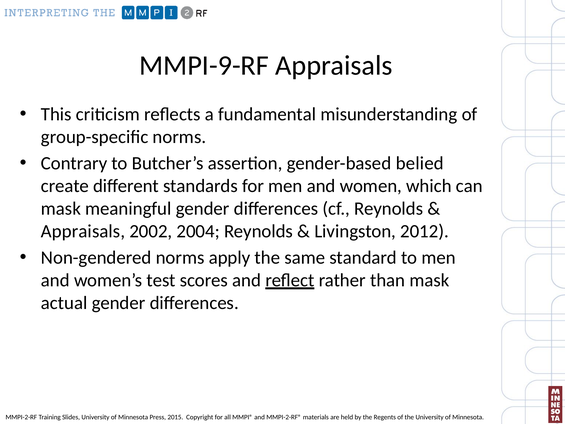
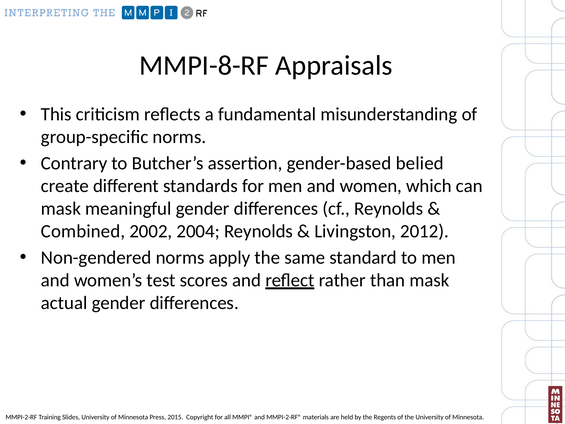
MMPI-9-RF: MMPI-9-RF -> MMPI-8-RF
Appraisals at (83, 231): Appraisals -> Combined
